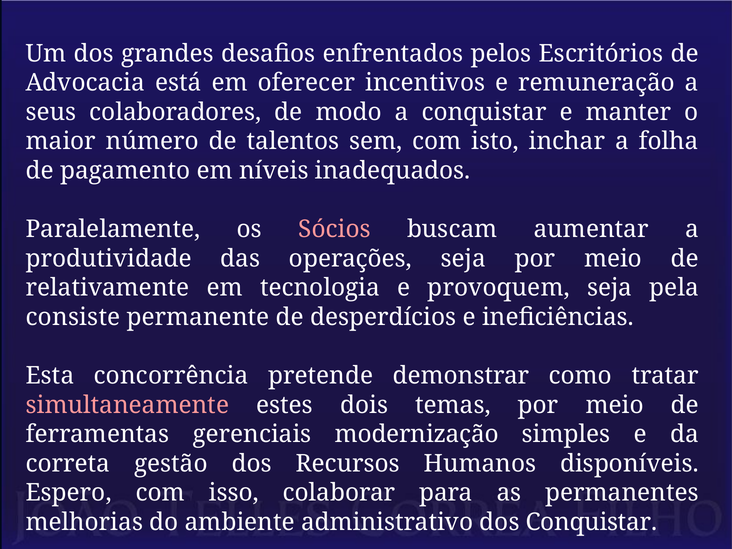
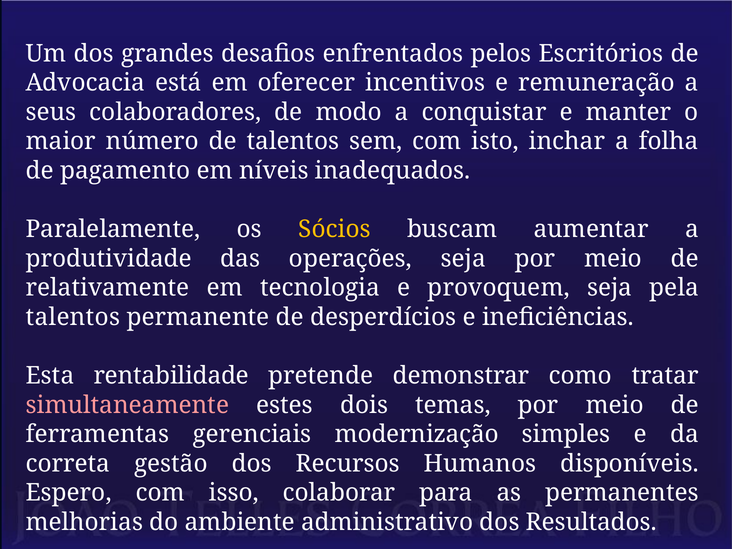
Sócios colour: pink -> yellow
consiste at (73, 317): consiste -> talentos
concorrência: concorrência -> rentabilidade
dos Conquistar: Conquistar -> Resultados
